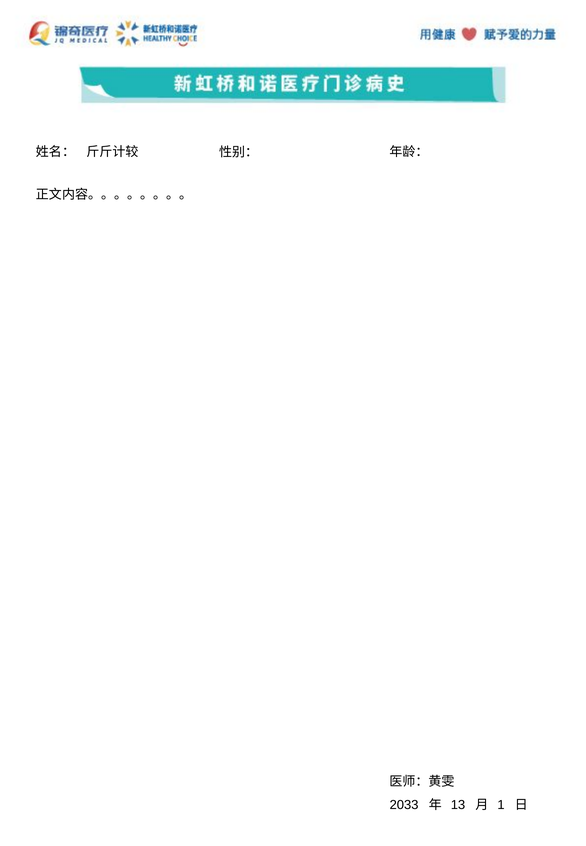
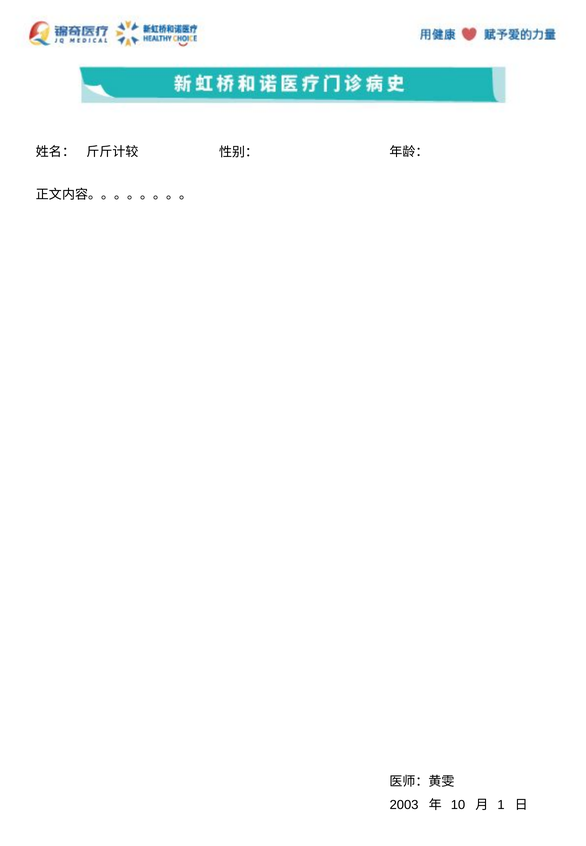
2033: 2033 -> 2003
13: 13 -> 10
